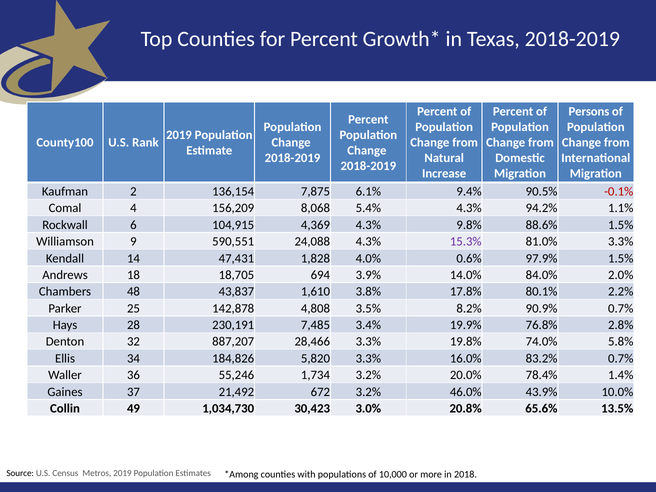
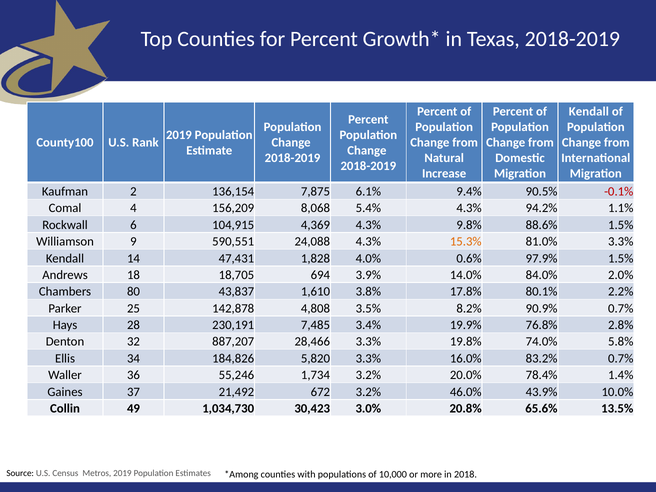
Persons at (589, 112): Persons -> Kendall
15.3% colour: purple -> orange
48: 48 -> 80
